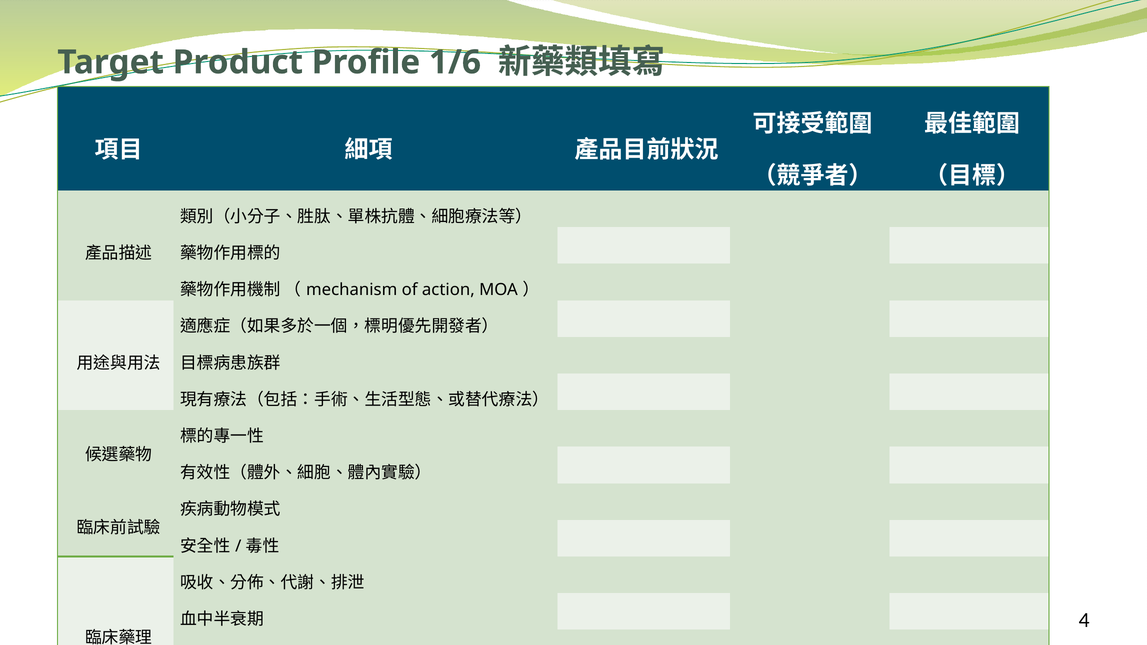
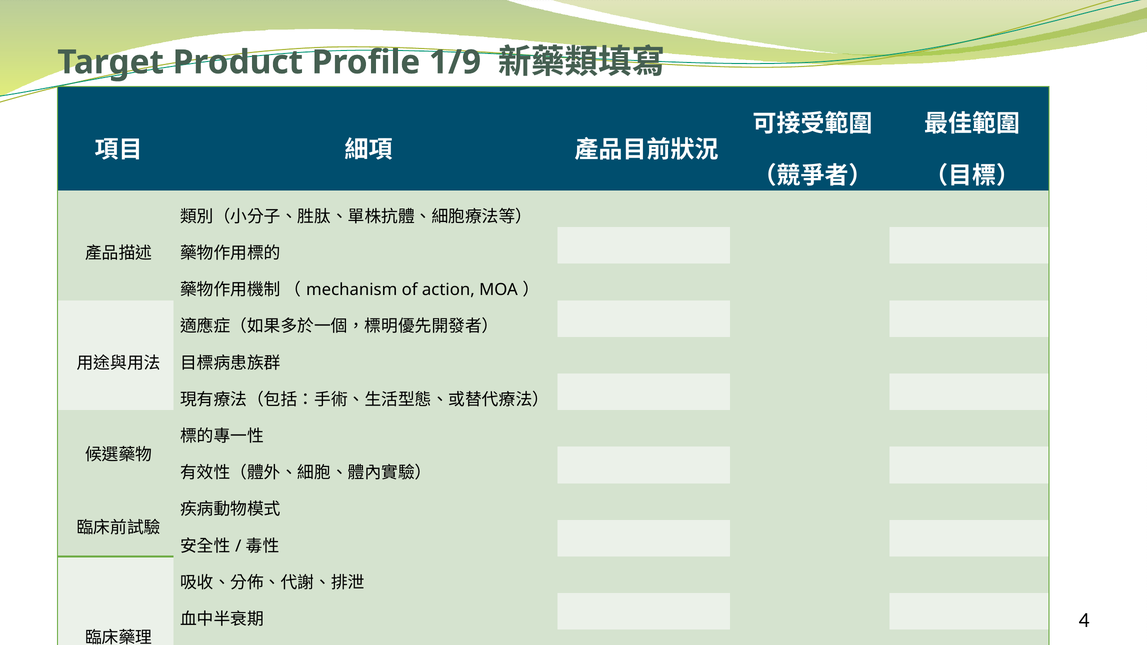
1/6: 1/6 -> 1/9
